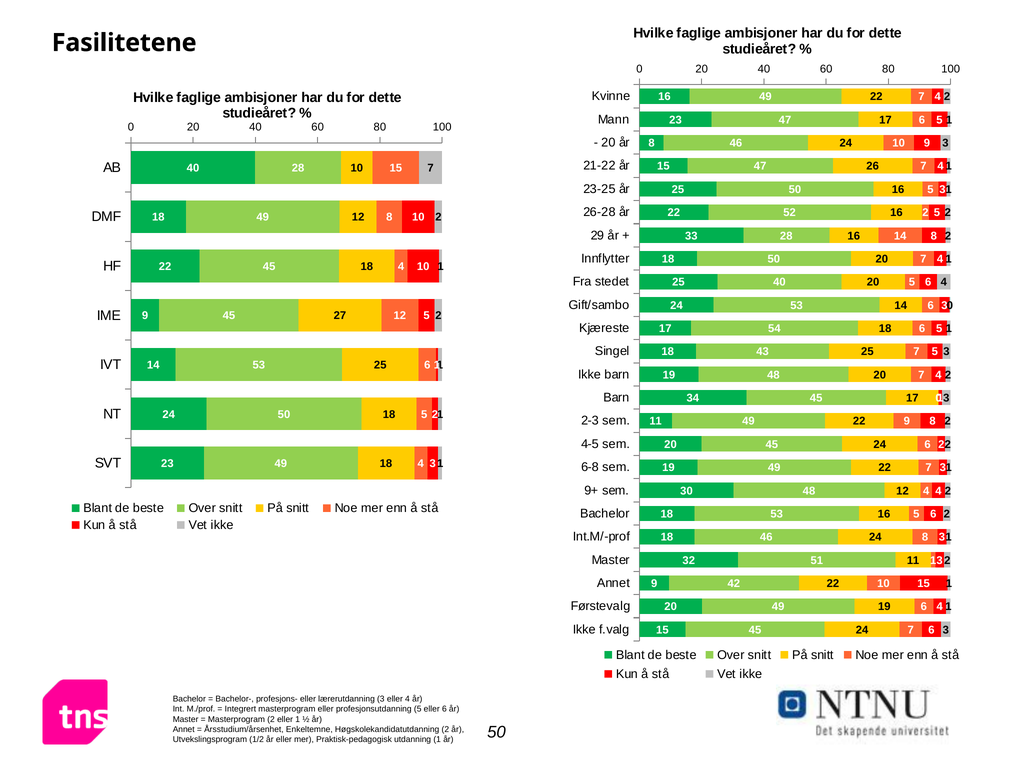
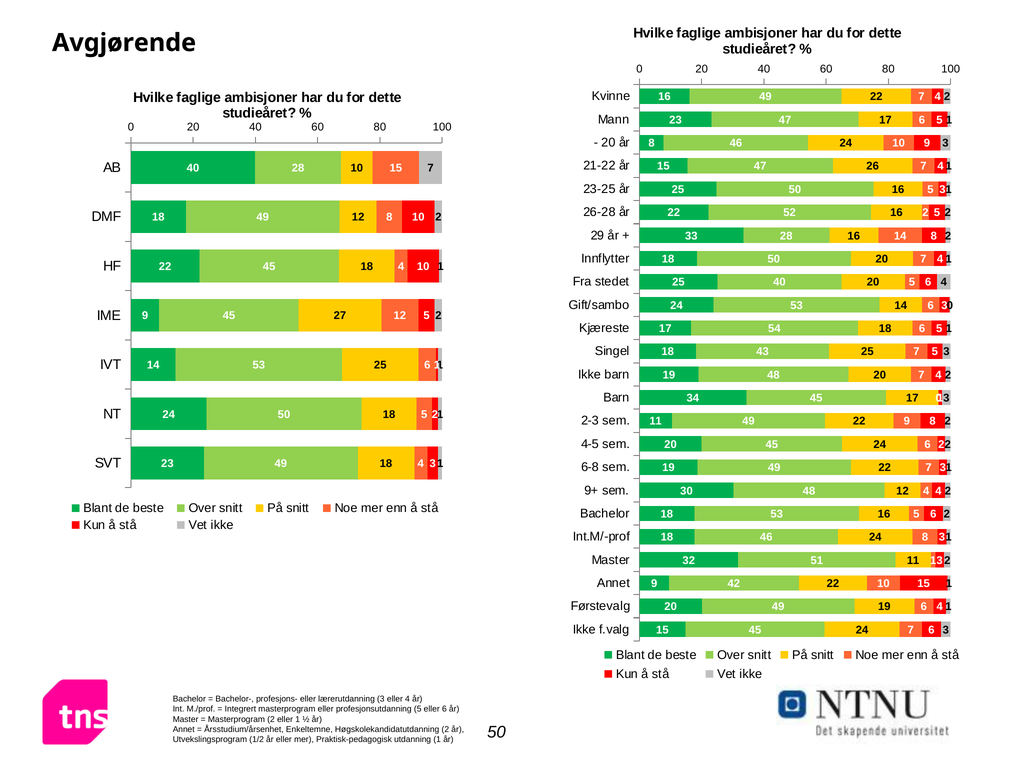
Fasilitetene: Fasilitetene -> Avgjørende
